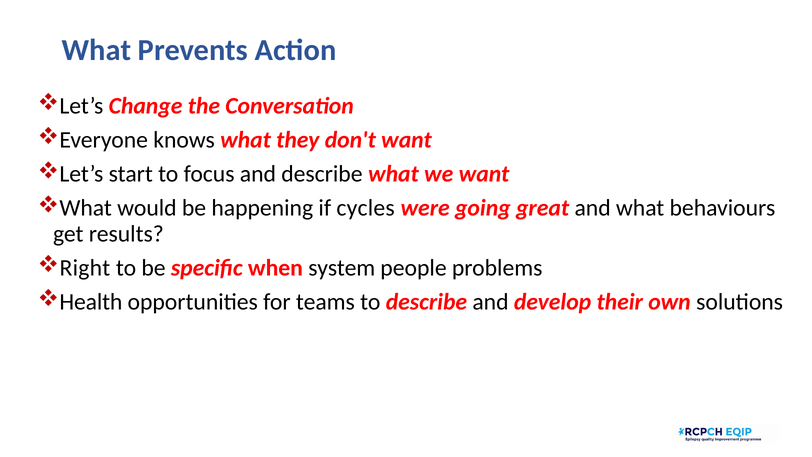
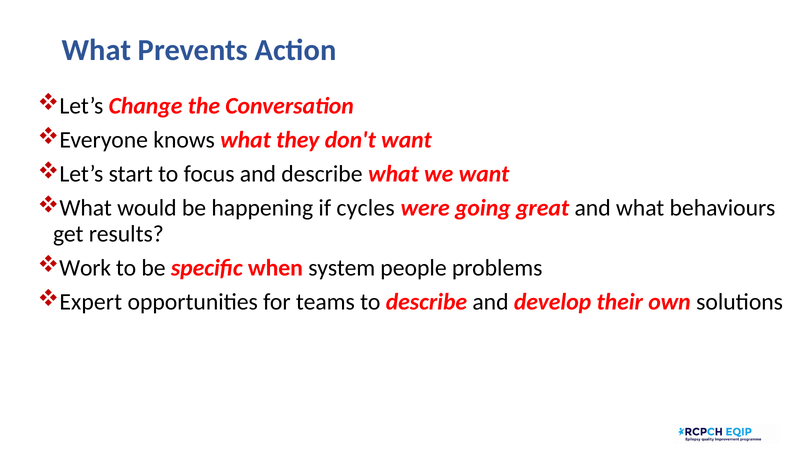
Right: Right -> Work
Health: Health -> Expert
